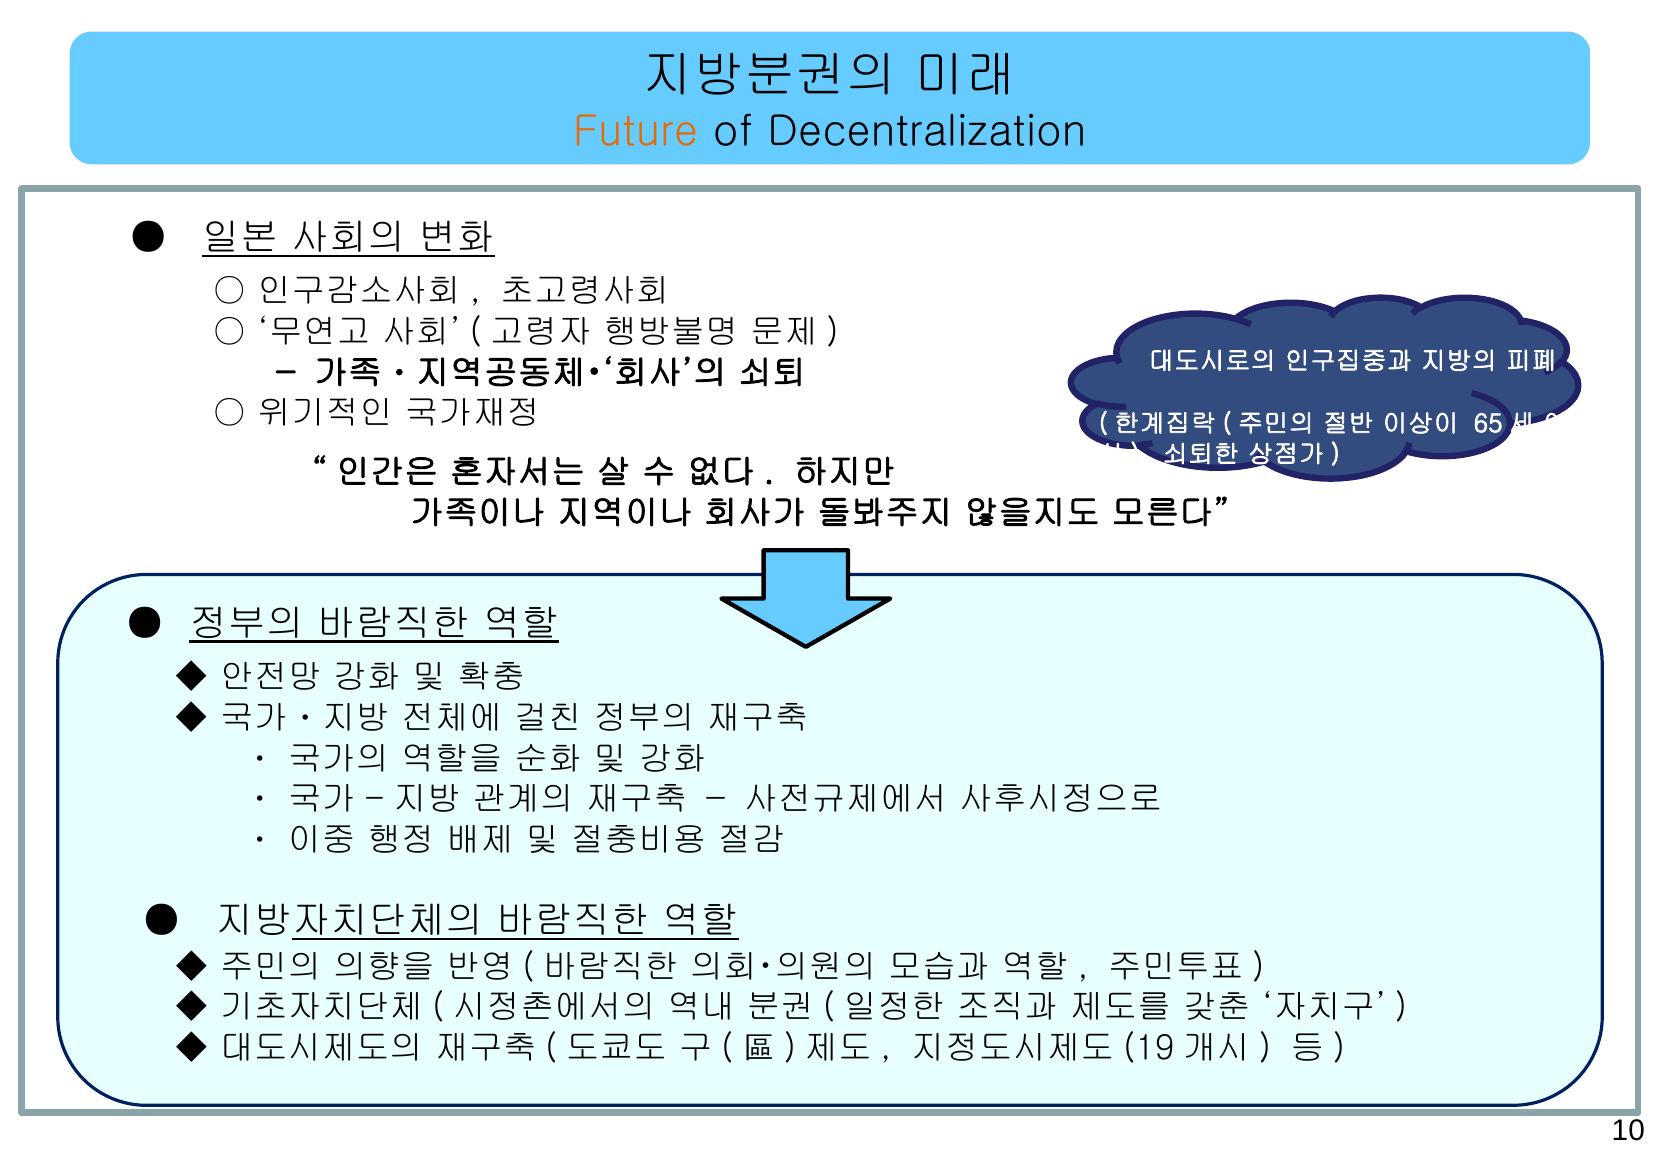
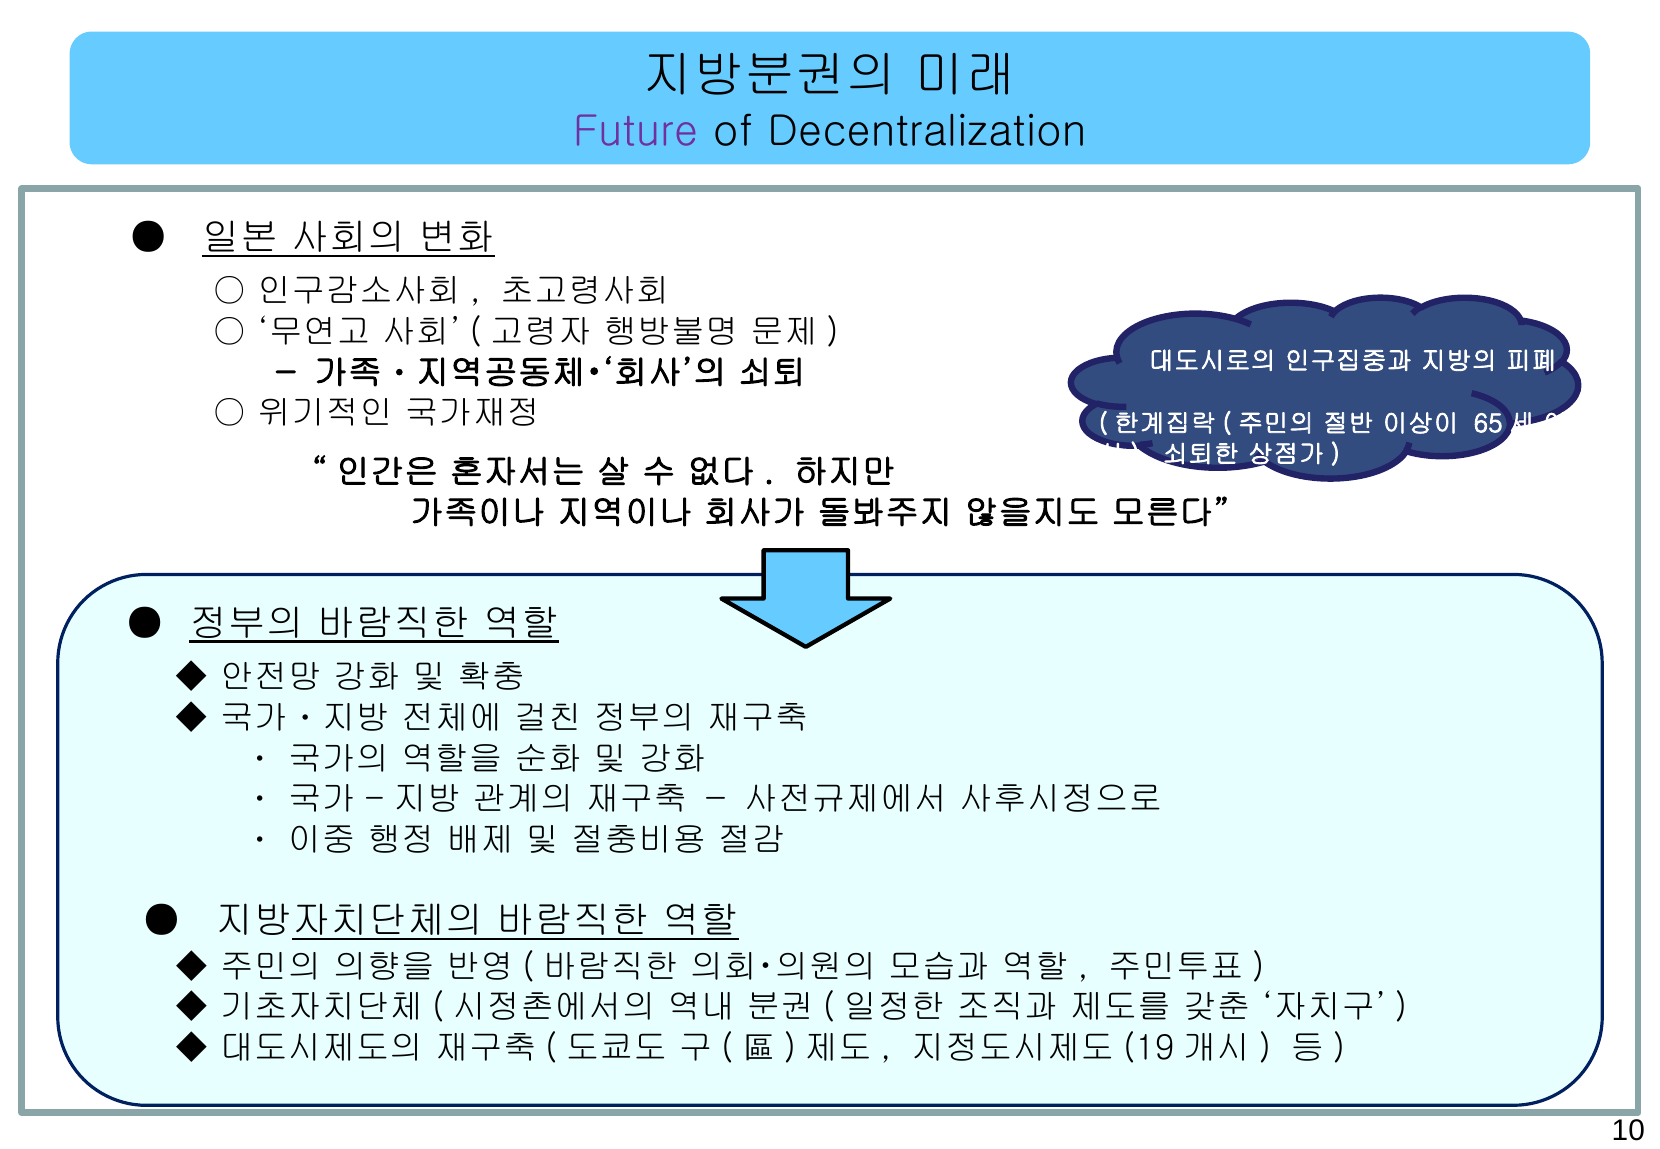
Future colour: orange -> purple
